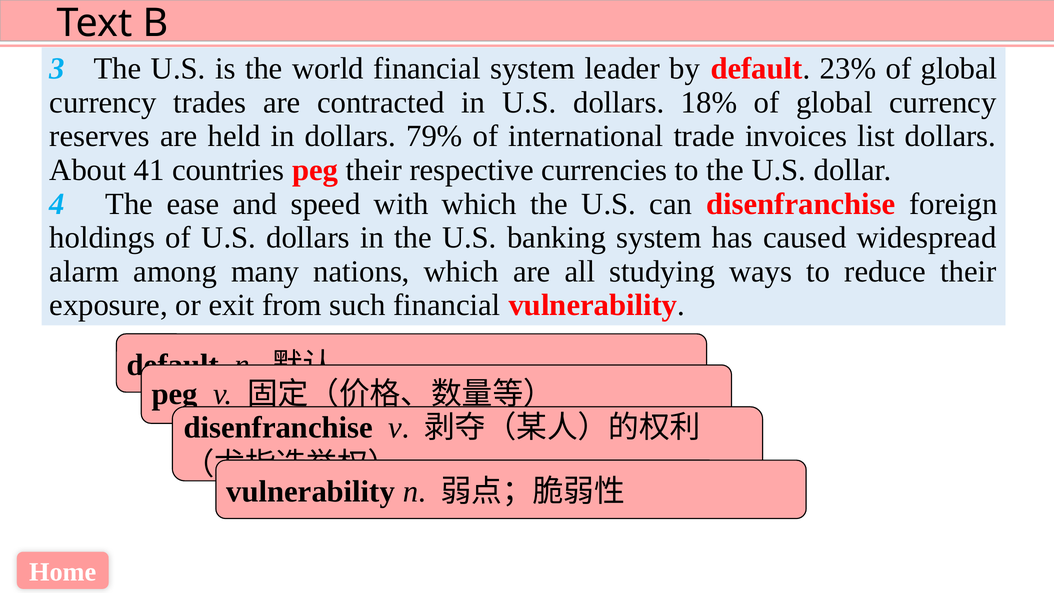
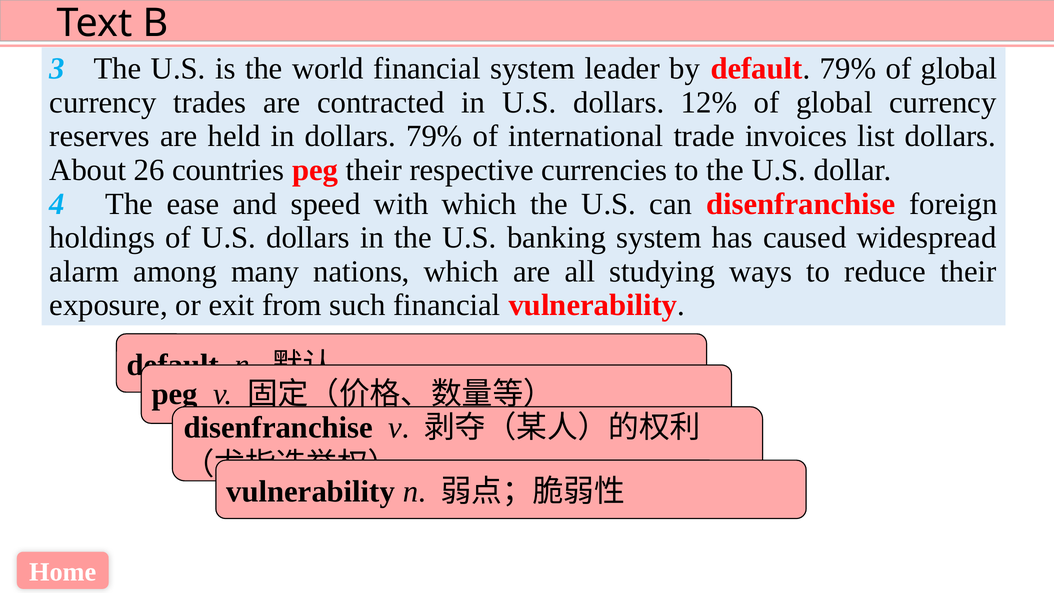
default 23%: 23% -> 79%
18%: 18% -> 12%
41: 41 -> 26
